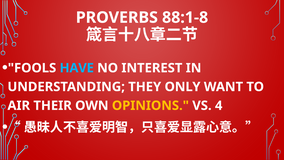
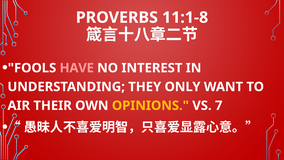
88:1-8: 88:1-8 -> 11:1-8
HAVE colour: light blue -> pink
4: 4 -> 7
